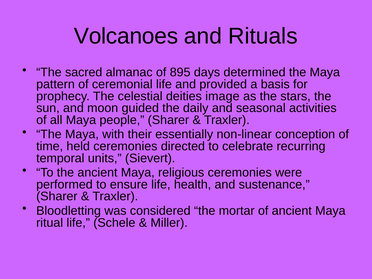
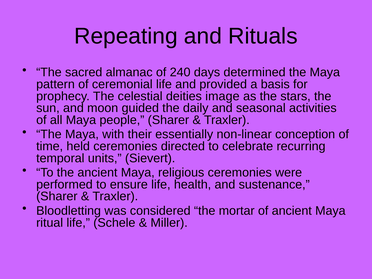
Volcanoes: Volcanoes -> Repeating
895: 895 -> 240
